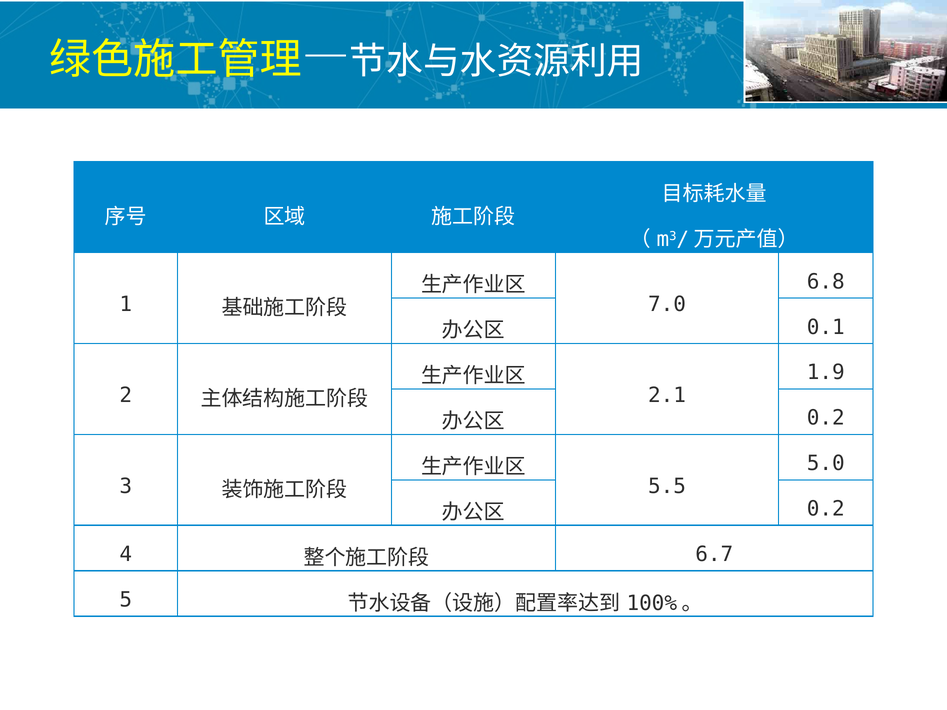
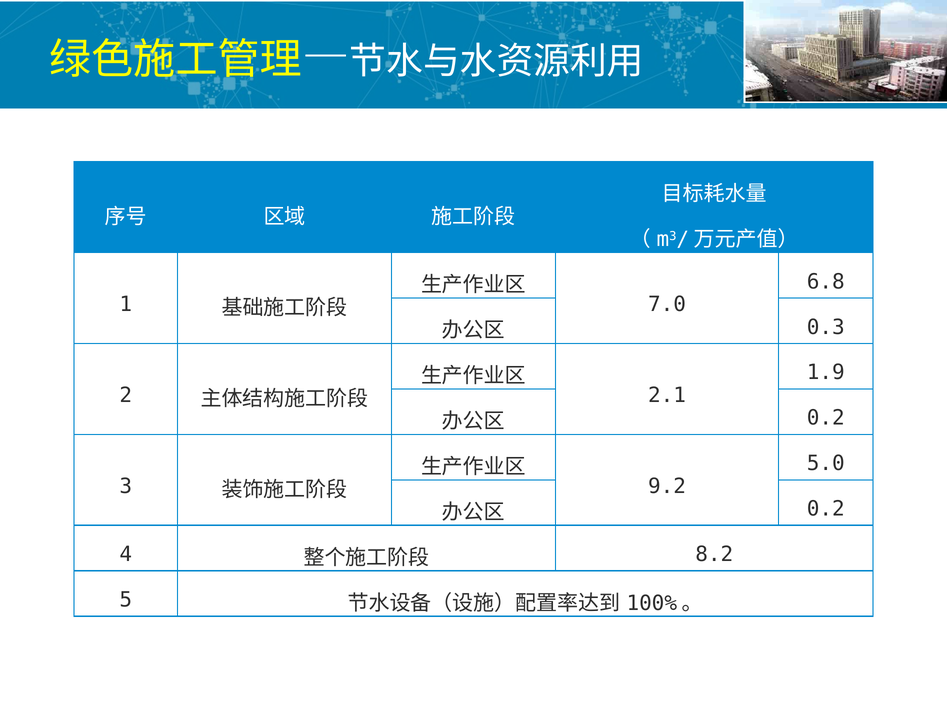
0.1: 0.1 -> 0.3
5.5: 5.5 -> 9.2
6.7: 6.7 -> 8.2
